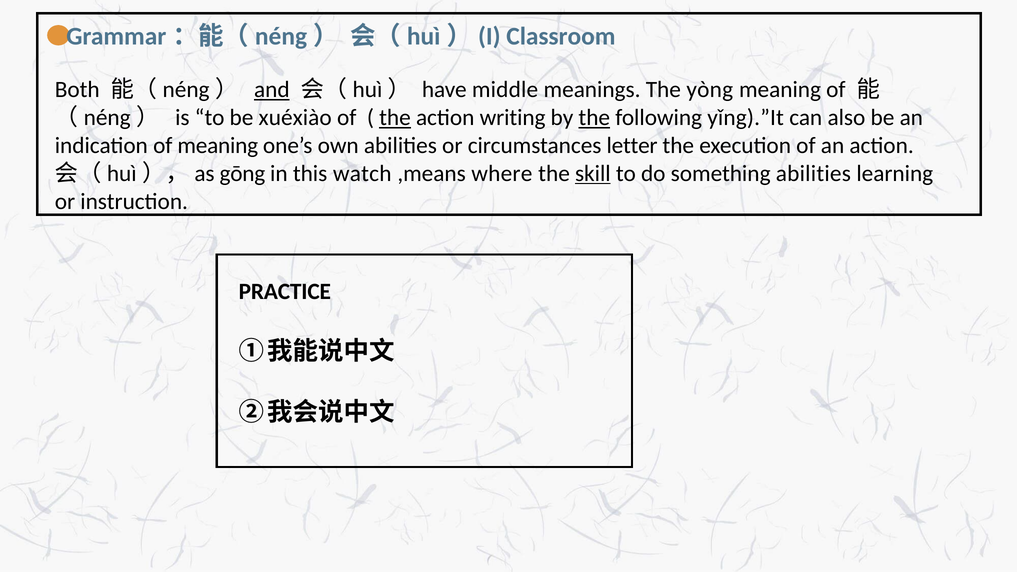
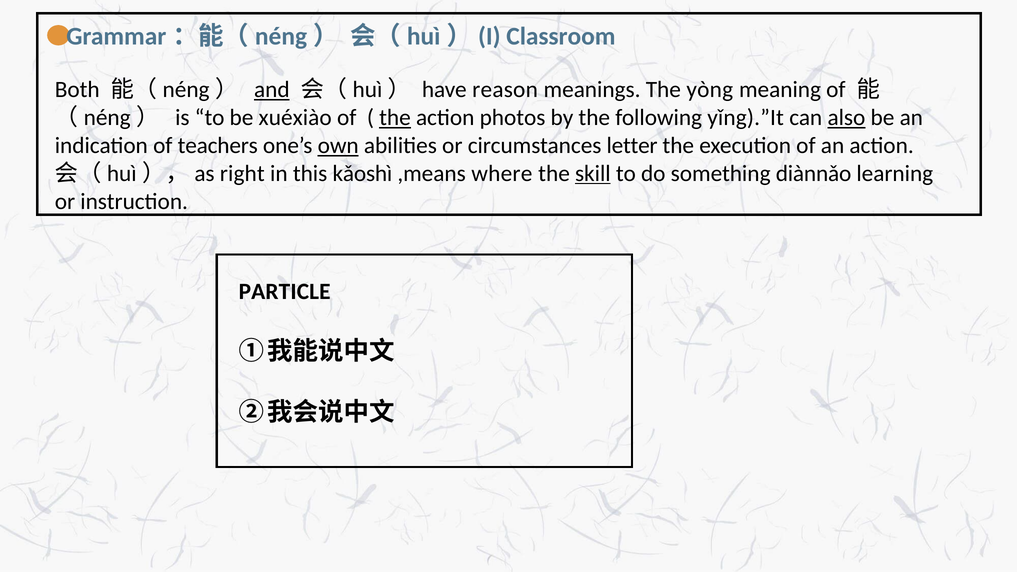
middle: middle -> reason
writing: writing -> photos
the at (594, 118) underline: present -> none
also underline: none -> present
of meaning: meaning -> teachers
own underline: none -> present
gōng: gōng -> right
watch: watch -> kǎoshì
something abilities: abilities -> diànnǎo
PRACTICE: PRACTICE -> PARTICLE
